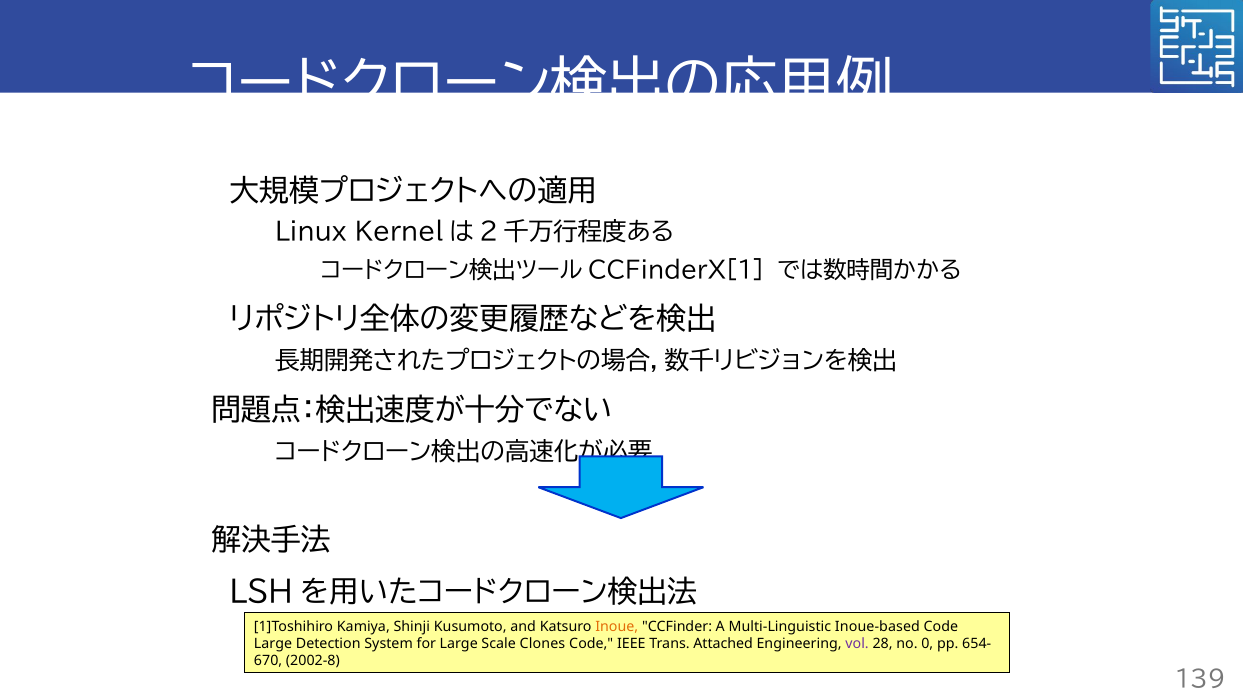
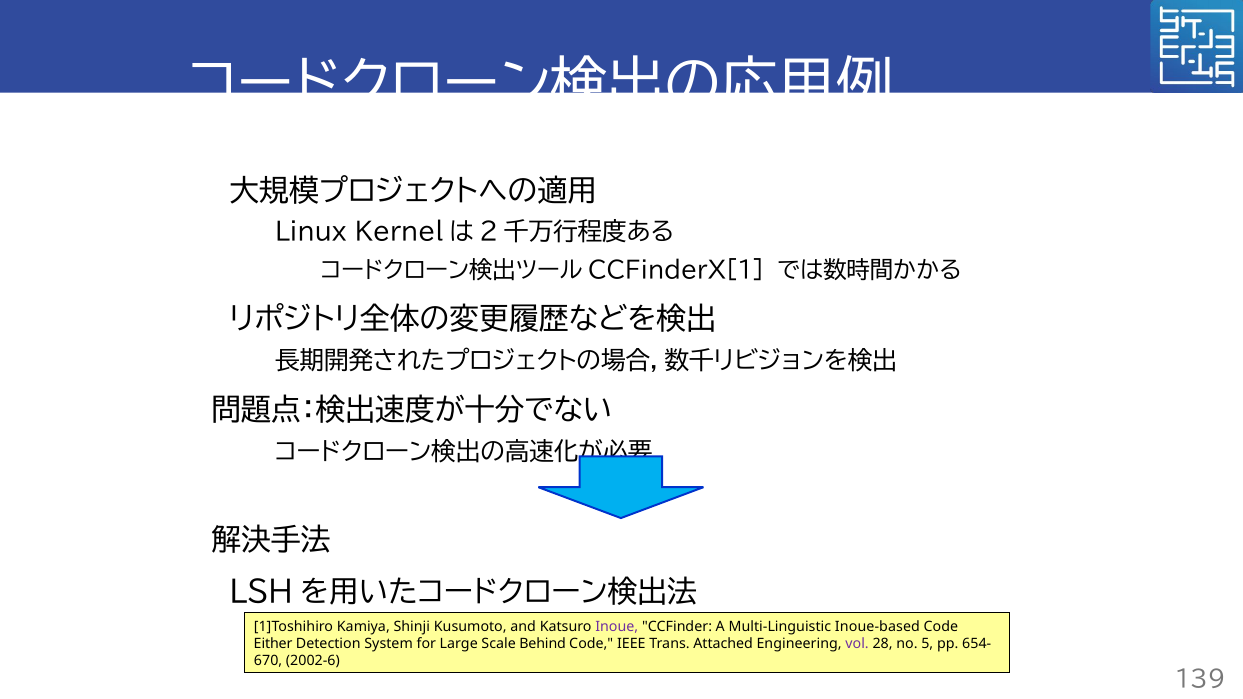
Inoue colour: orange -> purple
Large at (273, 644): Large -> Either
Clones: Clones -> Behind
0: 0 -> 5
2002-8: 2002-8 -> 2002-6
